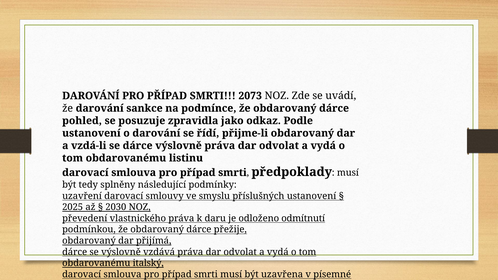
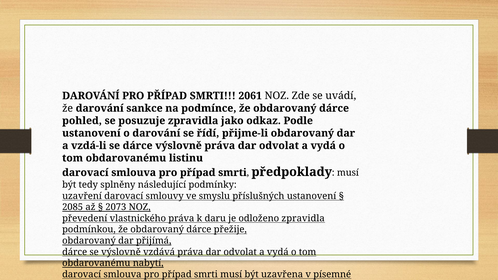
2073: 2073 -> 2061
2025: 2025 -> 2085
2030: 2030 -> 2073
odloženo odmítnutí: odmítnutí -> zpravidla
italský: italský -> nabytí
